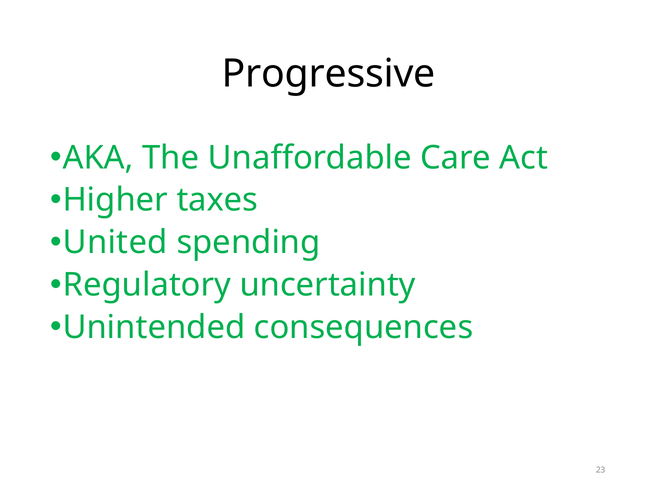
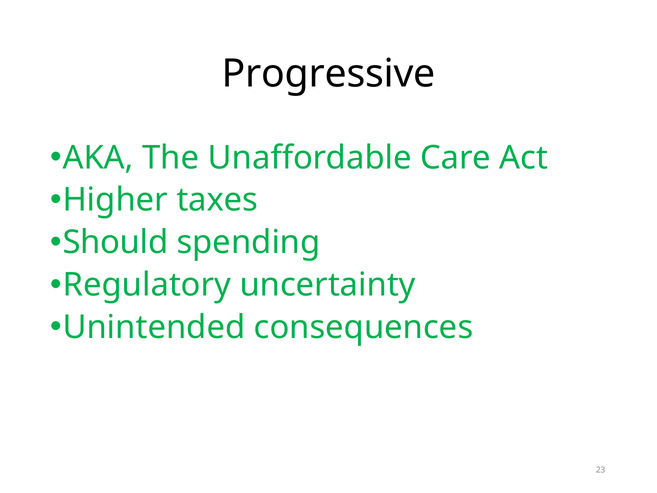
United: United -> Should
